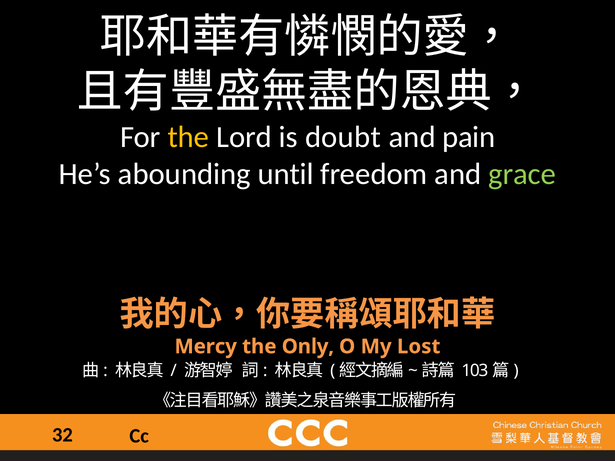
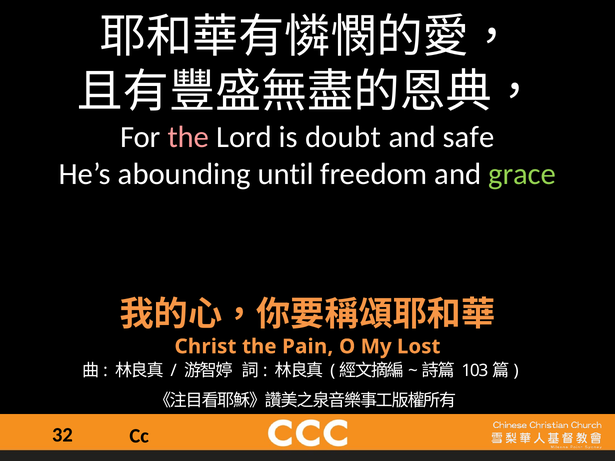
the at (188, 137) colour: yellow -> pink
pain: pain -> safe
Mercy: Mercy -> Christ
Only: Only -> Pain
